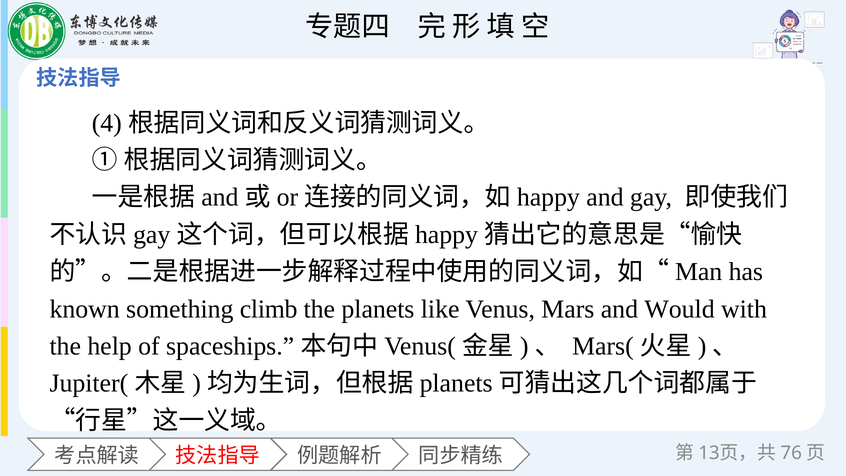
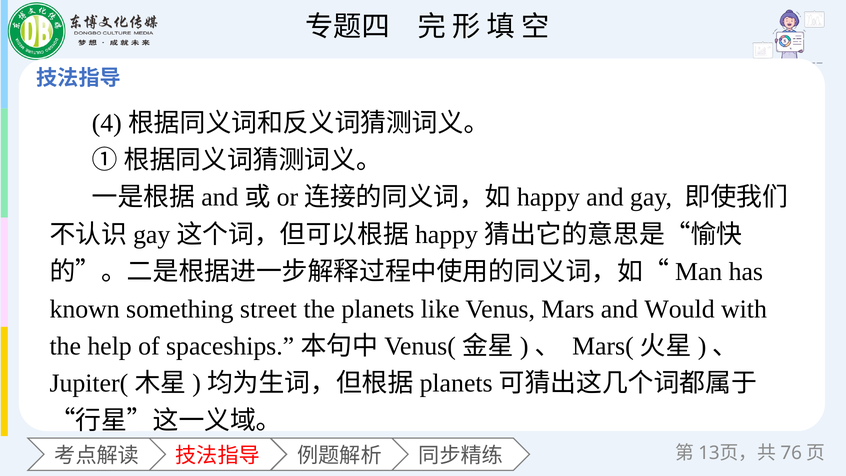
climb: climb -> street
